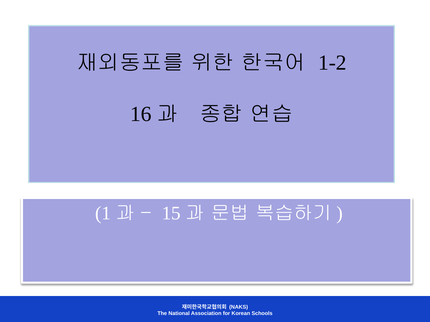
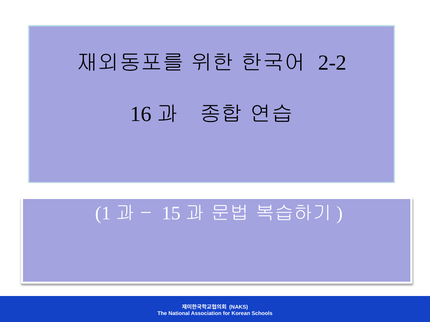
1-2: 1-2 -> 2-2
